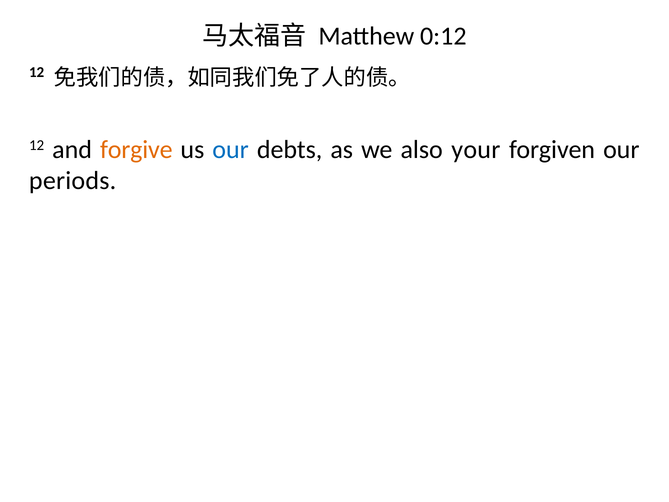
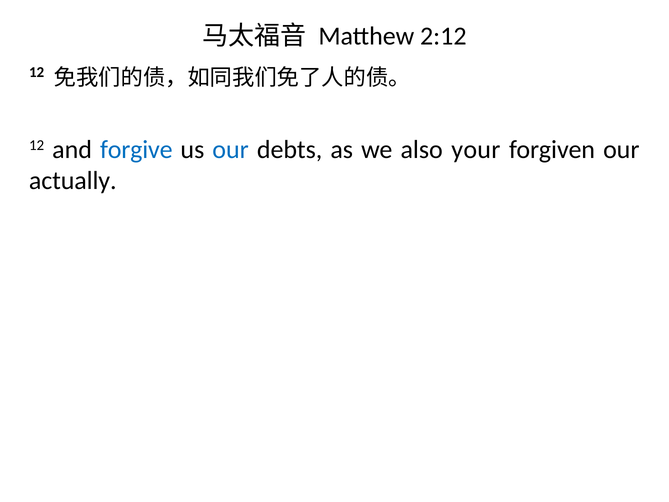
0:12: 0:12 -> 2:12
forgive colour: orange -> blue
periods: periods -> actually
